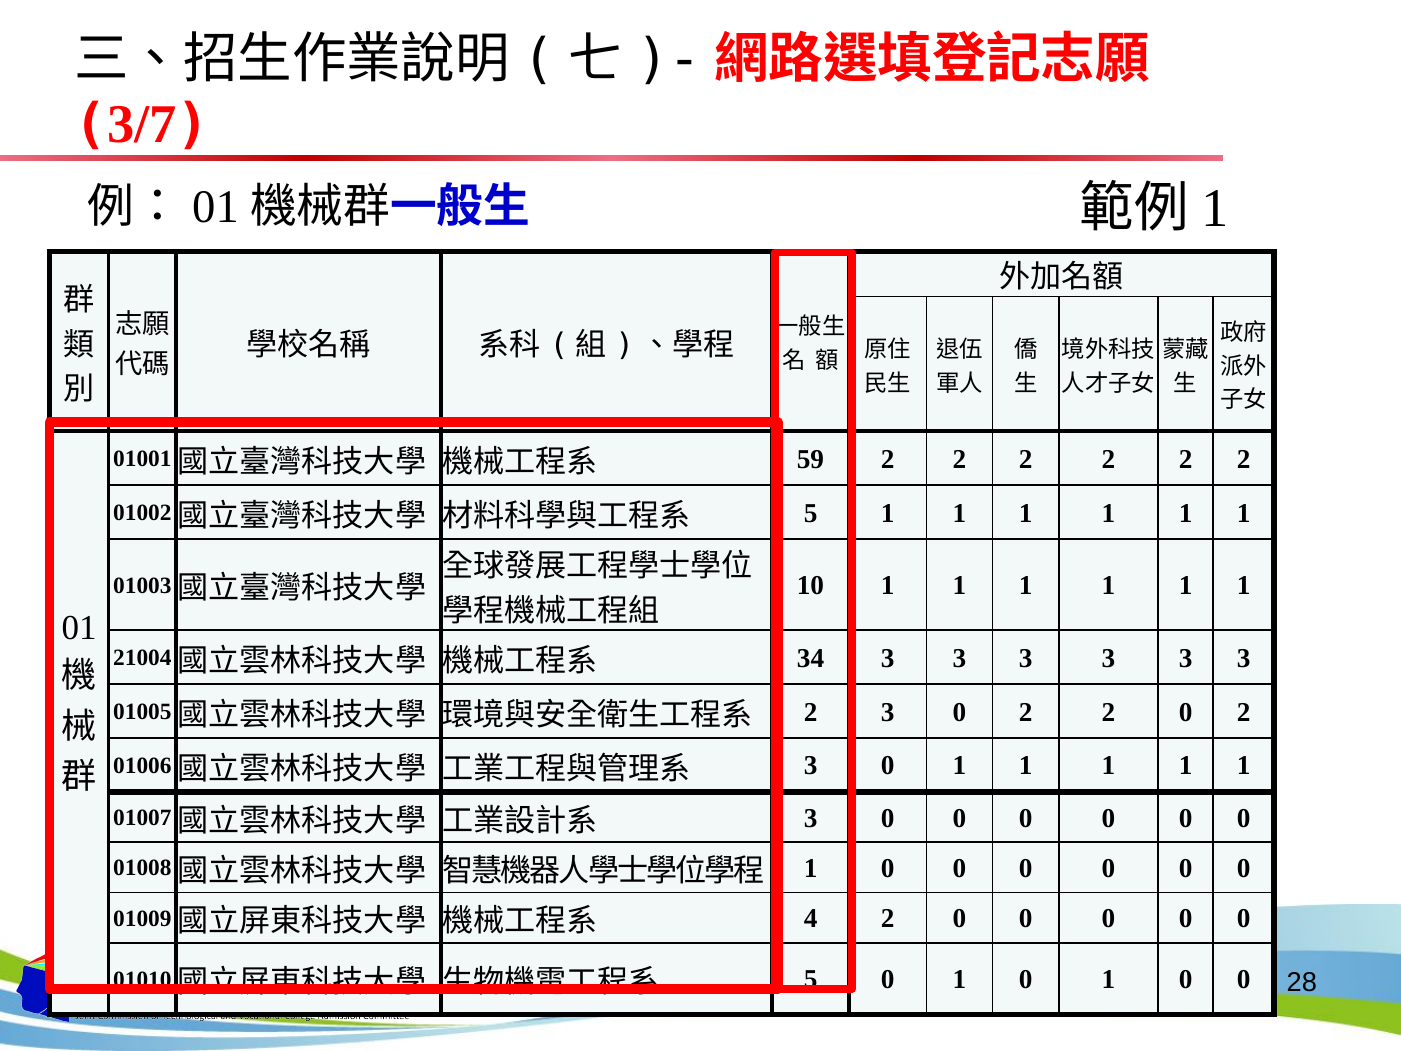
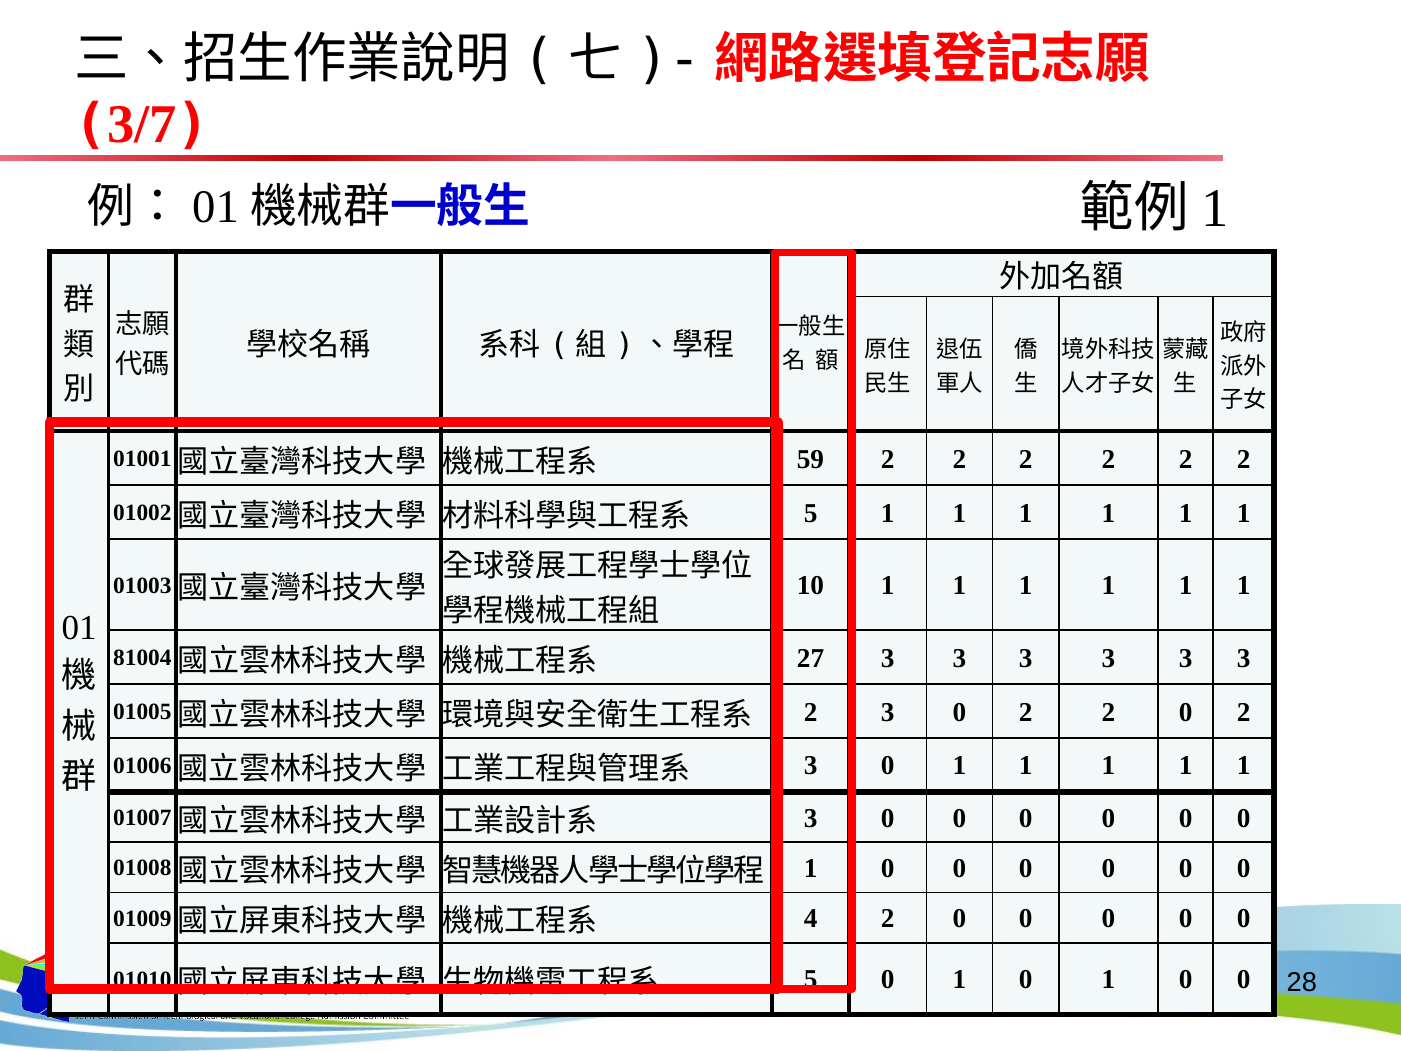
21004: 21004 -> 81004
34: 34 -> 27
